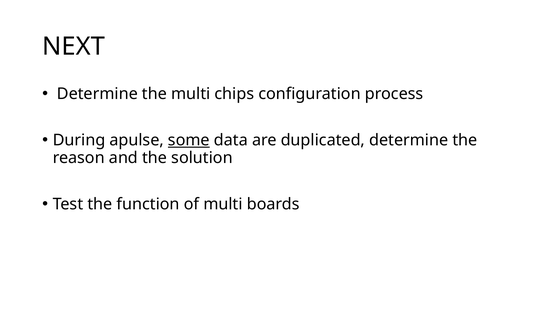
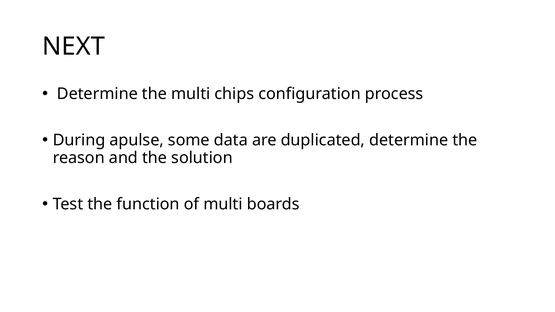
some underline: present -> none
